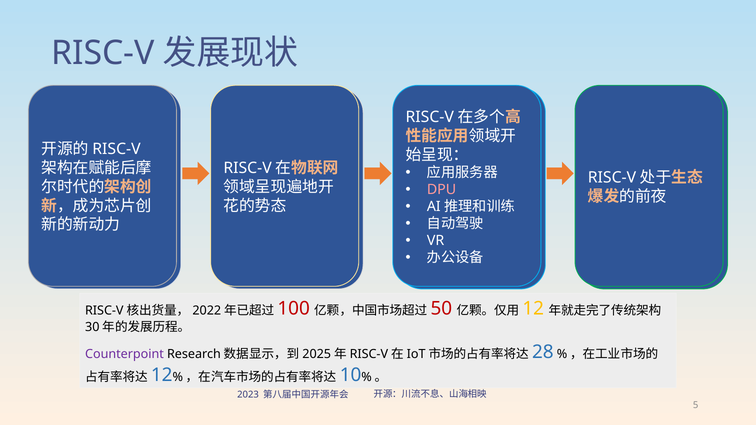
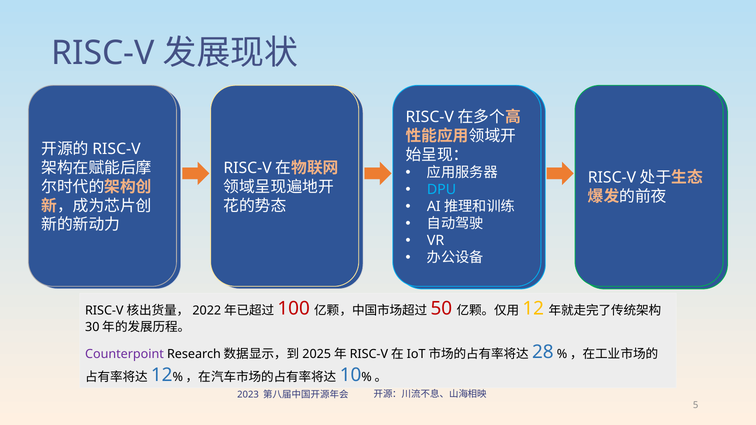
DPU colour: pink -> light blue
